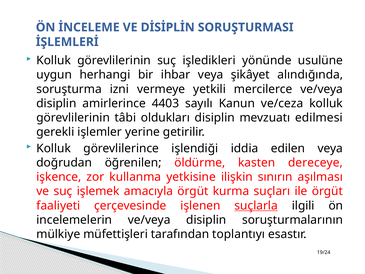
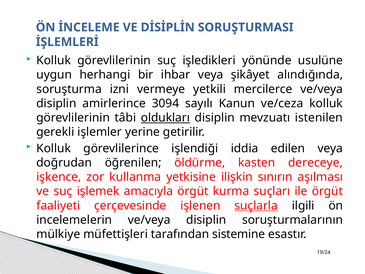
4403: 4403 -> 3094
oldukları underline: none -> present
edilmesi: edilmesi -> istenilen
toplantıyı: toplantıyı -> sistemine
